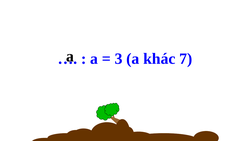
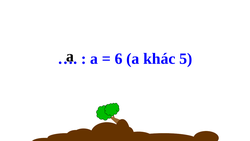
3: 3 -> 6
7: 7 -> 5
